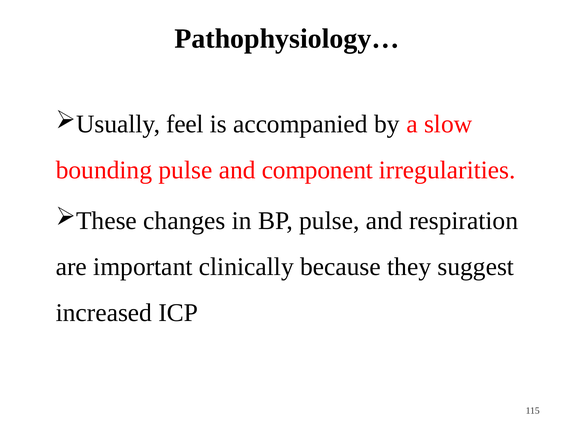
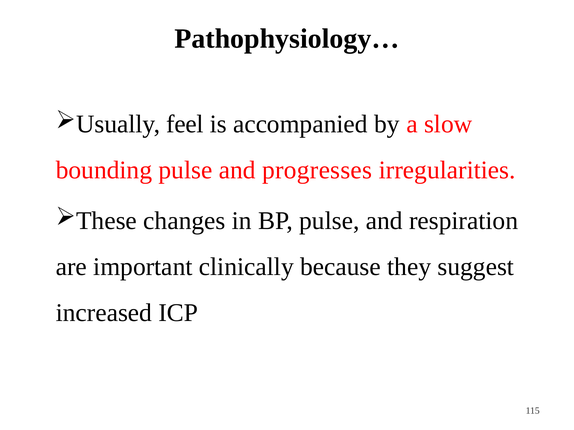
component: component -> progresses
